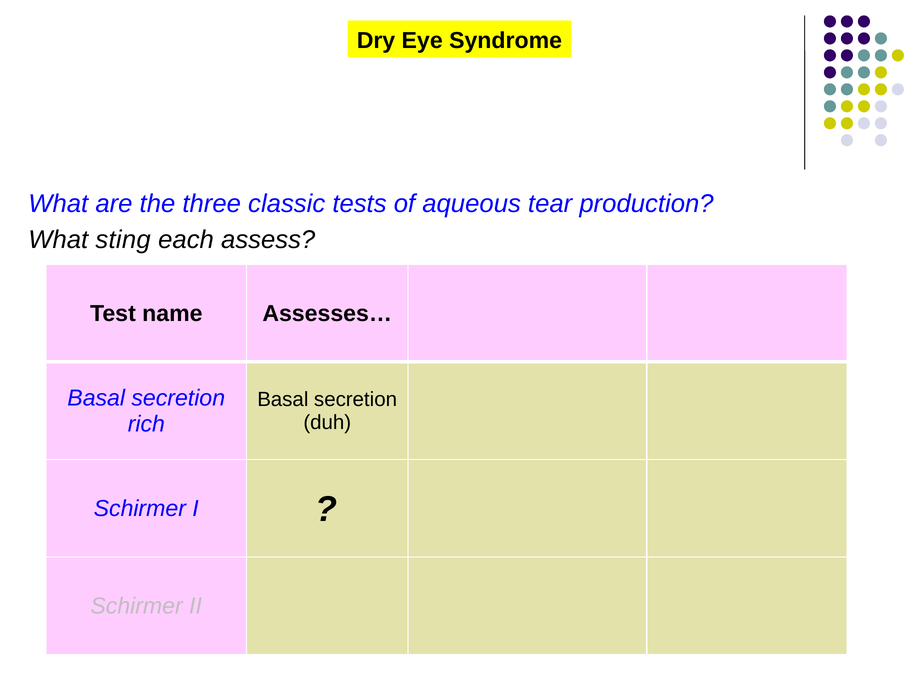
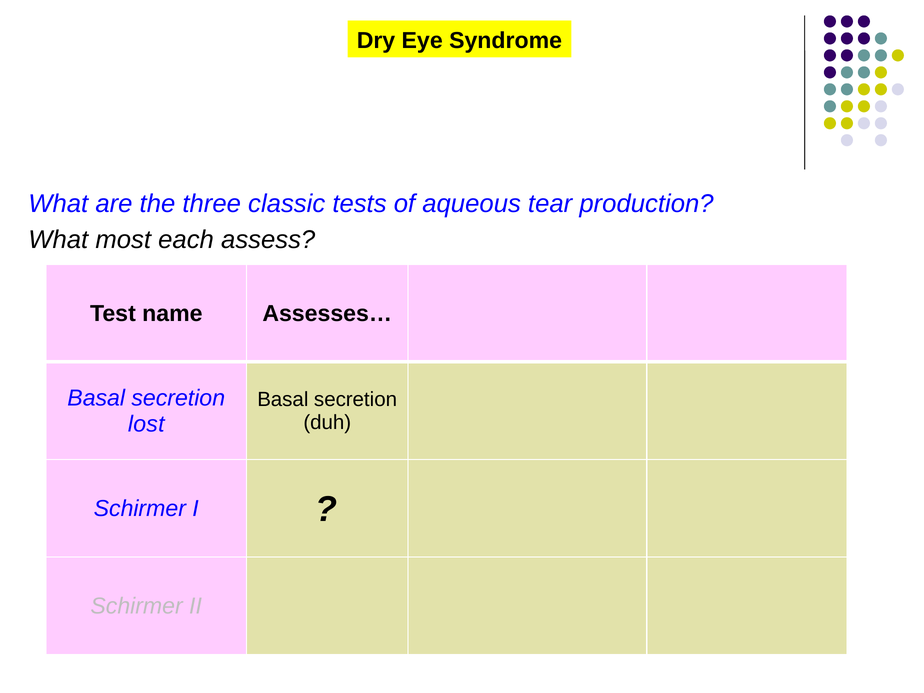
sting: sting -> most
rich: rich -> lost
